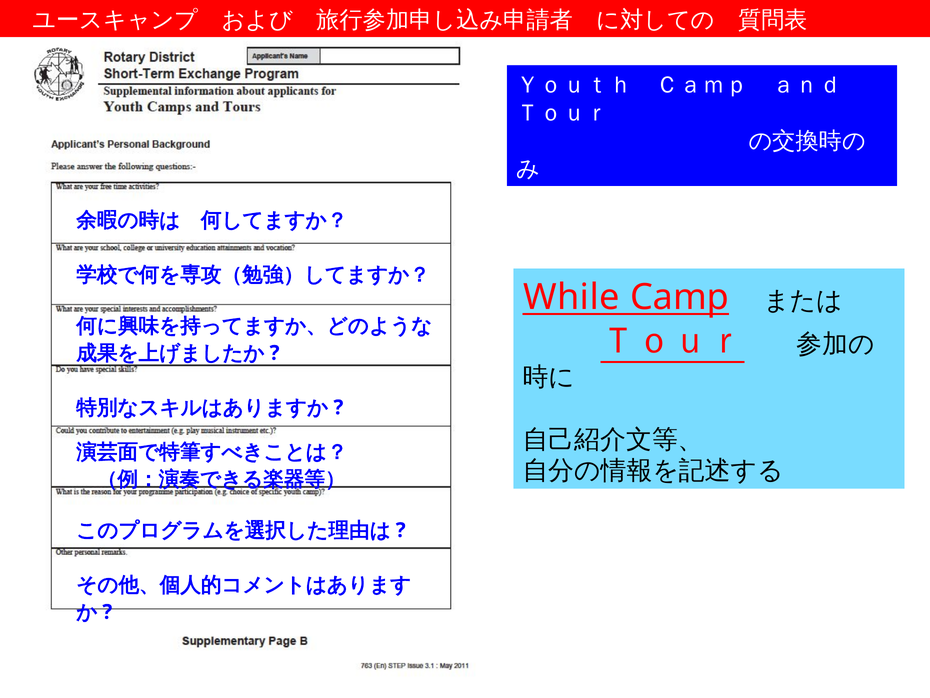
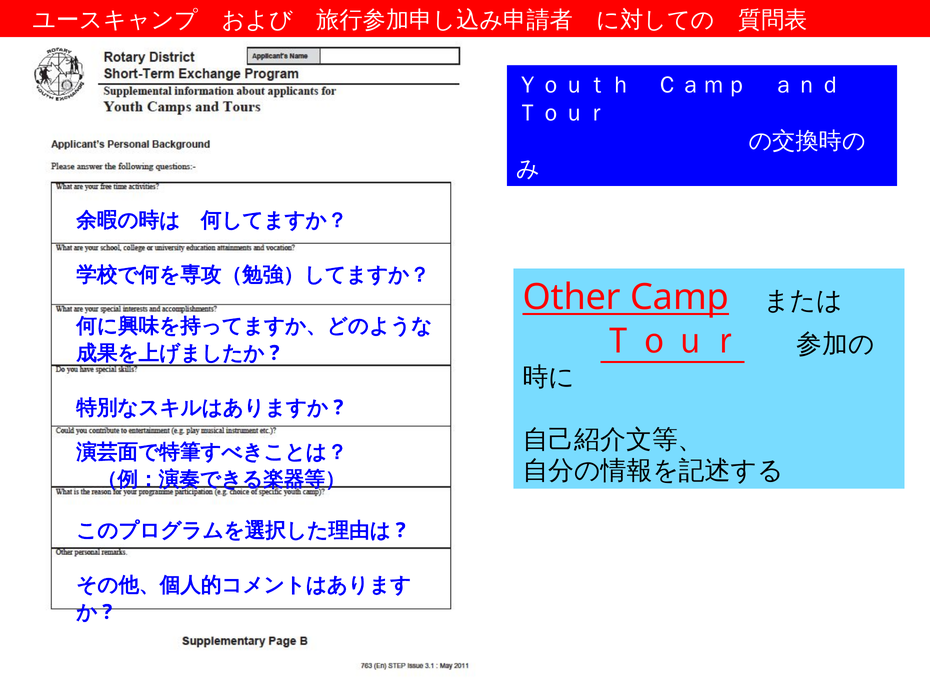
While: While -> Other
